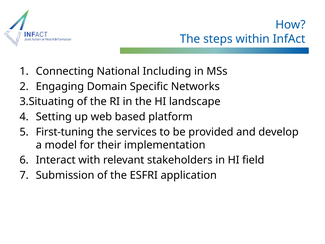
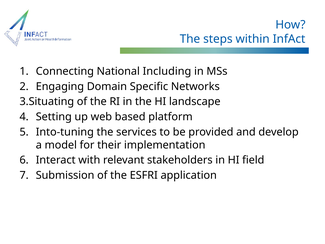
First-tuning: First-tuning -> Into-tuning
